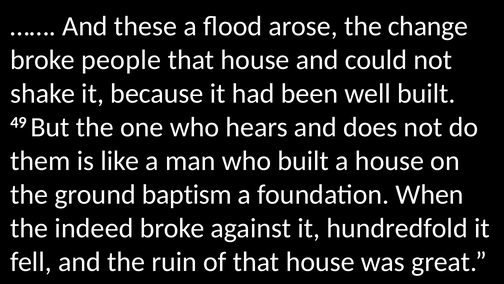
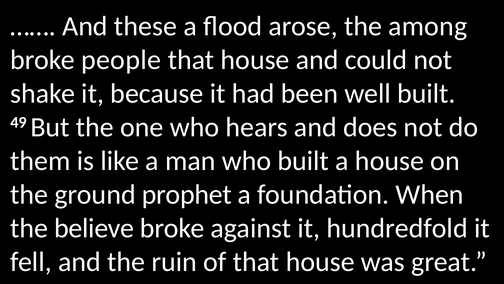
change: change -> among
baptism: baptism -> prophet
indeed: indeed -> believe
